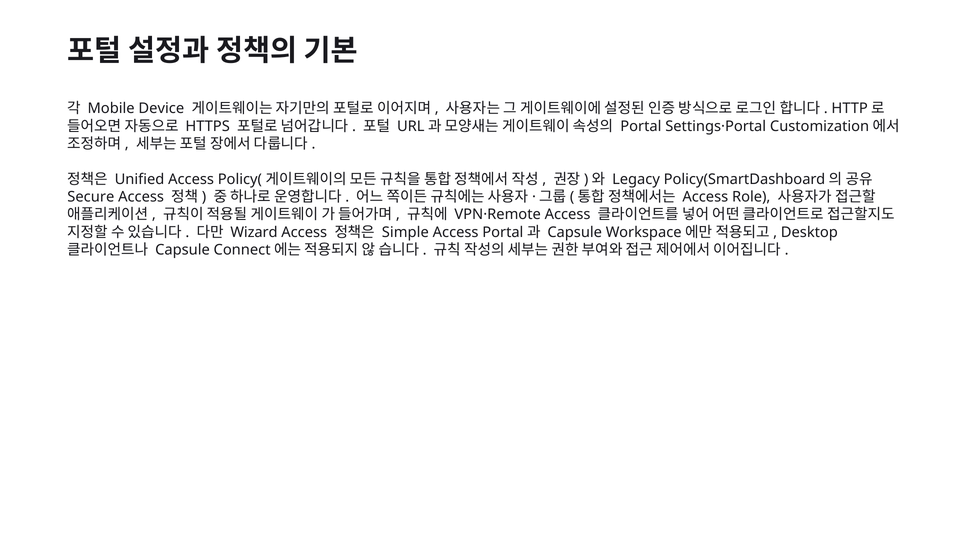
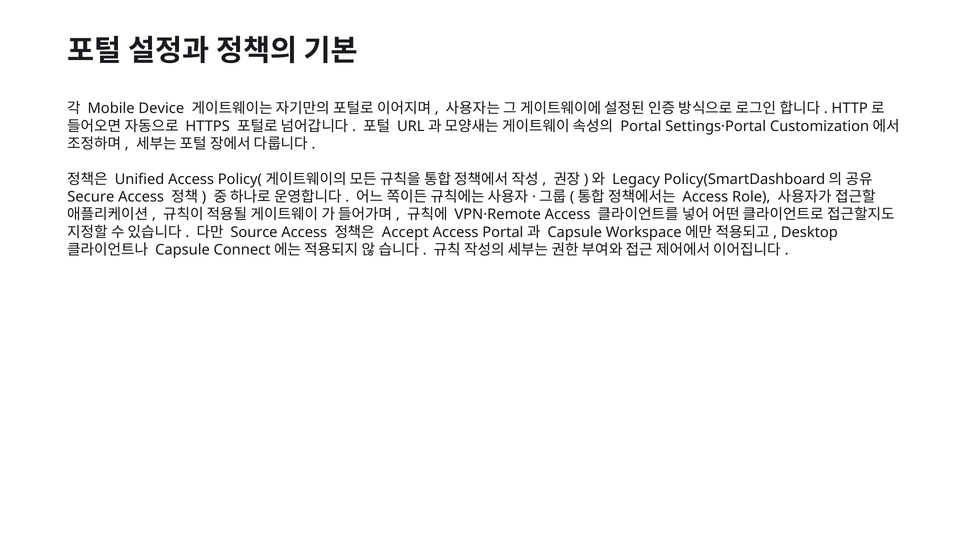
Wizard: Wizard -> Source
Simple: Simple -> Accept
